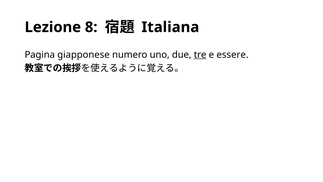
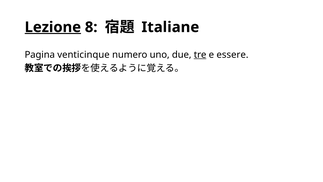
Lezione underline: none -> present
Italiana: Italiana -> Italiane
giapponese: giapponese -> venticinque
